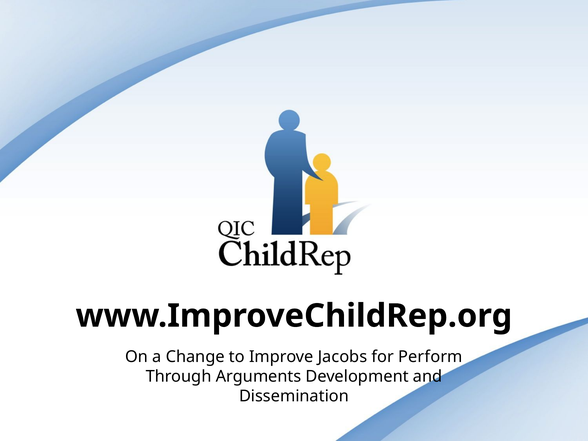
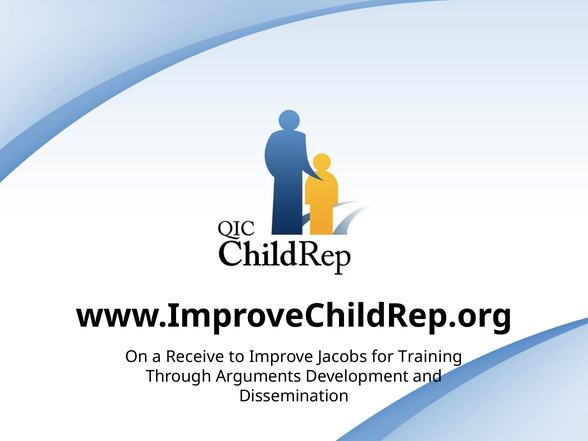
Change: Change -> Receive
Perform: Perform -> Training
